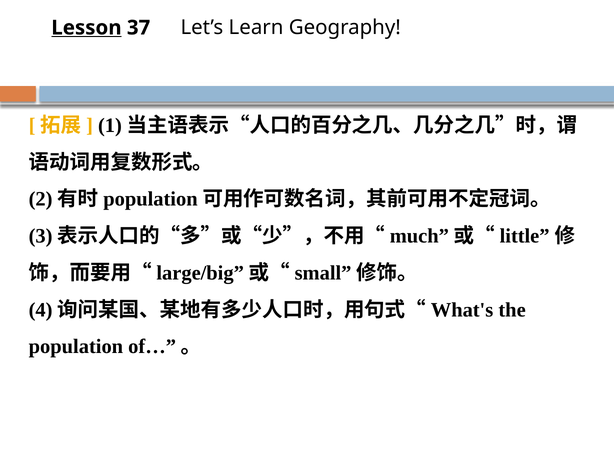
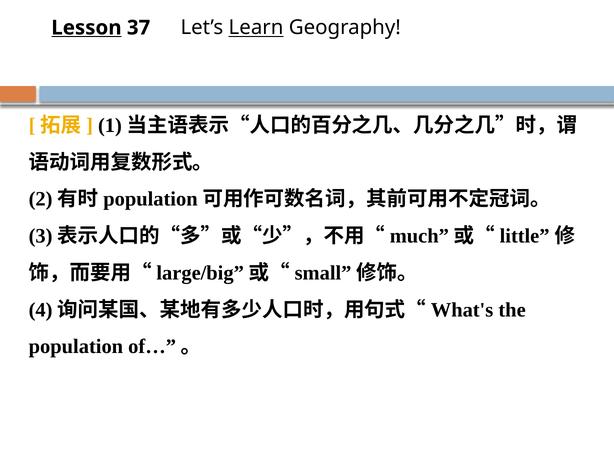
Learn underline: none -> present
